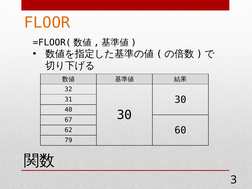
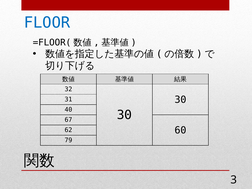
FLOOR colour: orange -> blue
